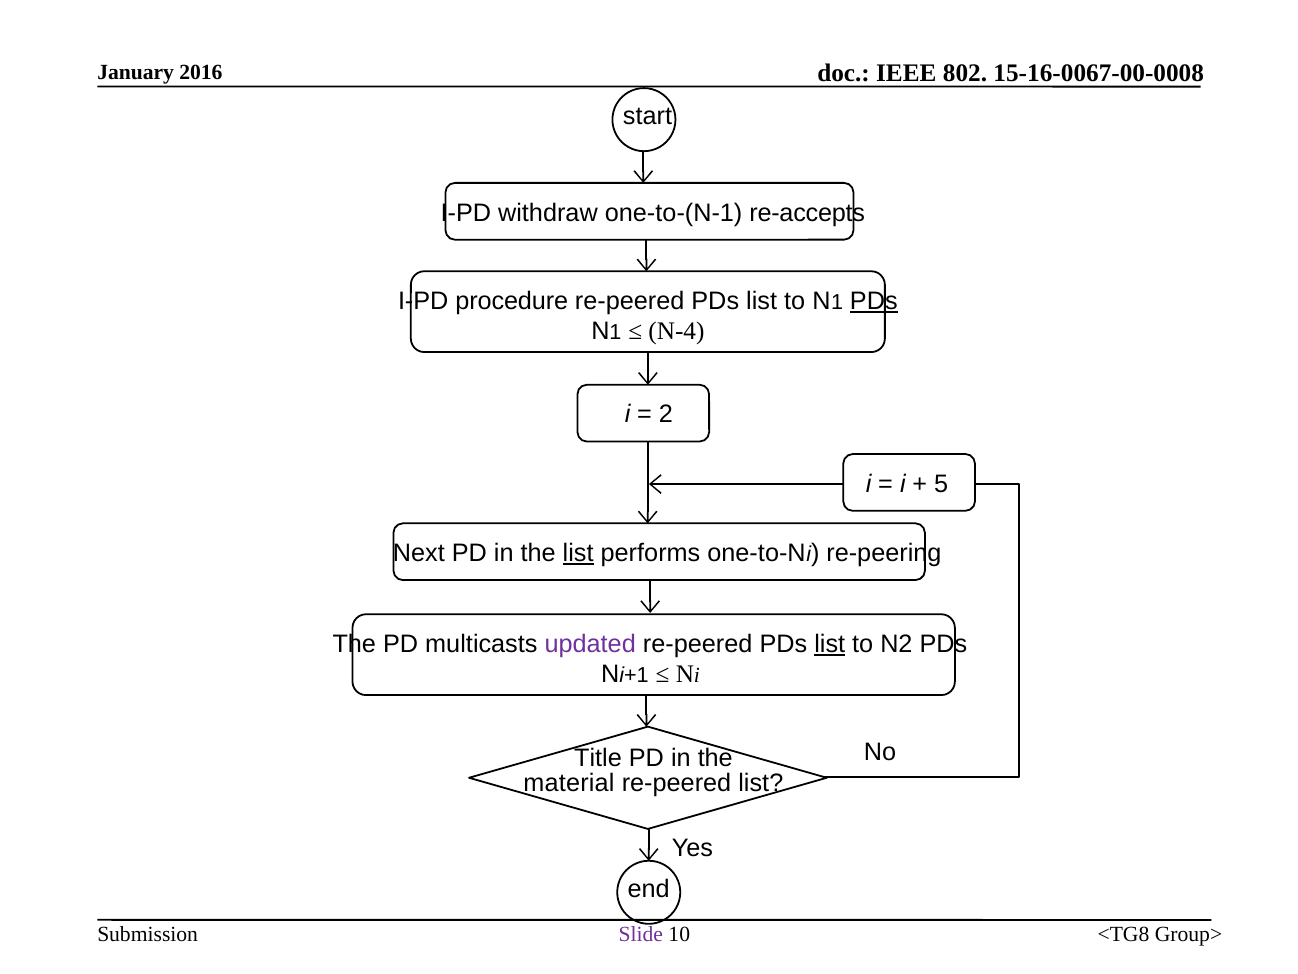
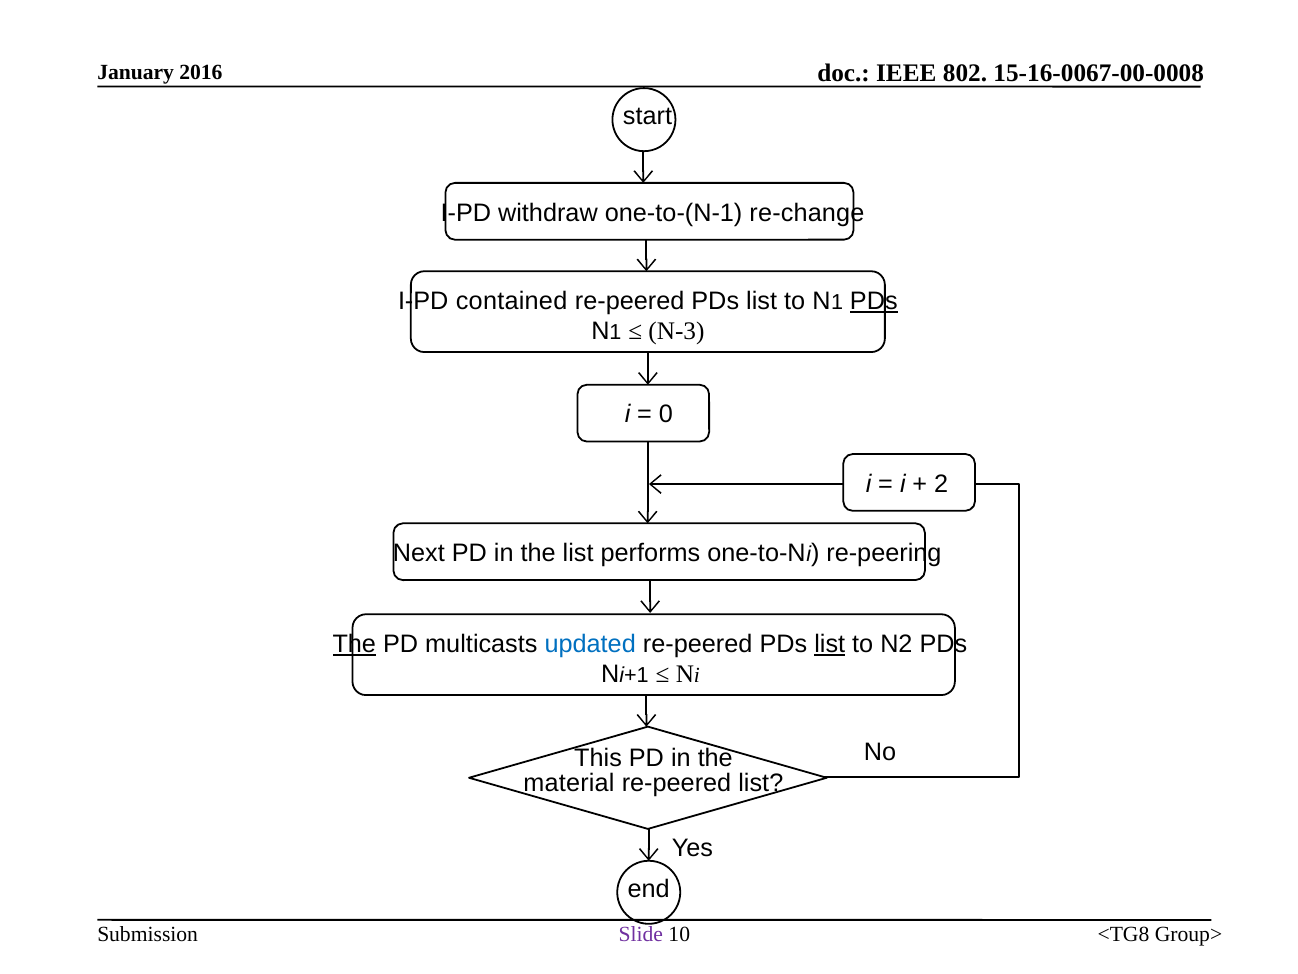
re-accepts: re-accepts -> re-change
procedure: procedure -> contained
N-4: N-4 -> N-3
2: 2 -> 0
5: 5 -> 2
list at (578, 553) underline: present -> none
The at (354, 644) underline: none -> present
updated colour: purple -> blue
Title: Title -> This
